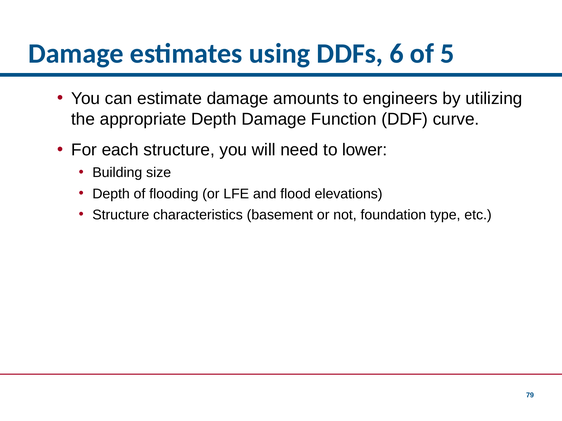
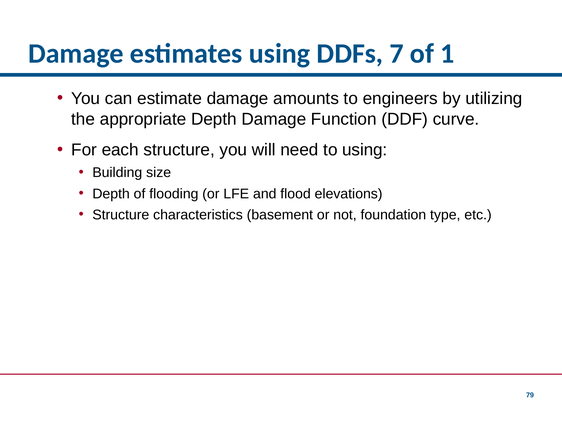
6: 6 -> 7
5: 5 -> 1
to lower: lower -> using
